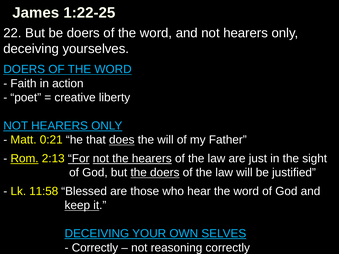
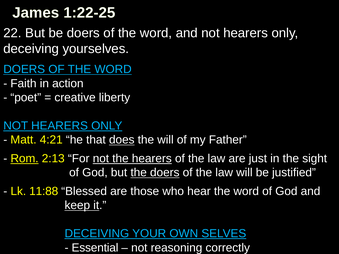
0:21: 0:21 -> 4:21
For underline: present -> none
11:58: 11:58 -> 11:88
Correctly at (95, 248): Correctly -> Essential
